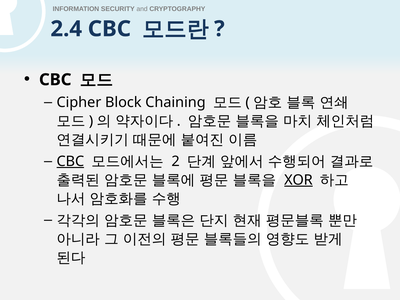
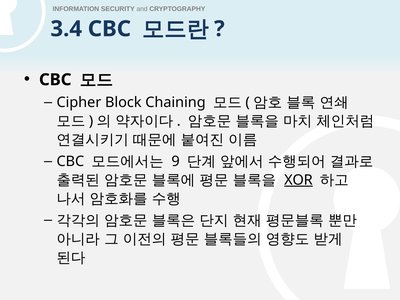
2.4: 2.4 -> 3.4
CBC at (70, 161) underline: present -> none
2: 2 -> 9
